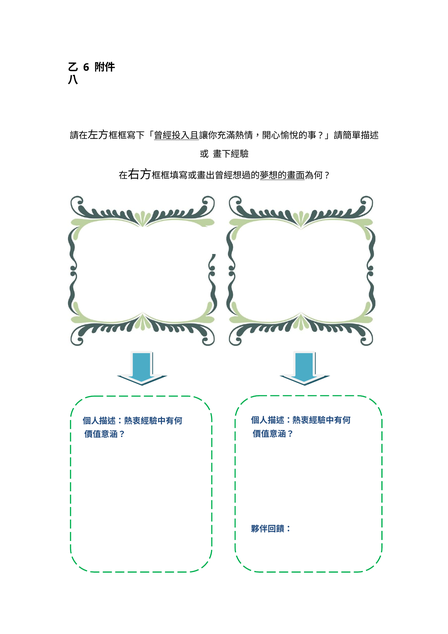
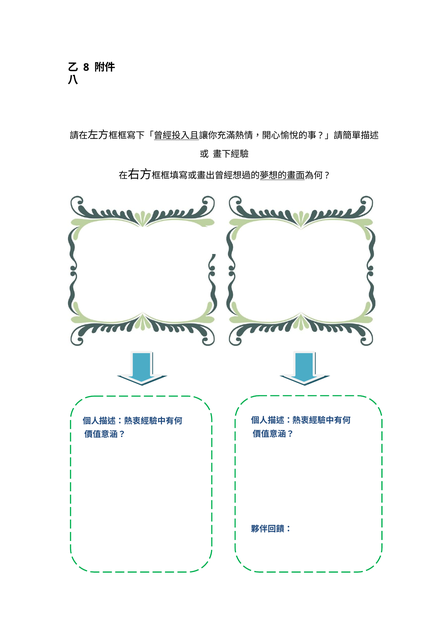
6: 6 -> 8
